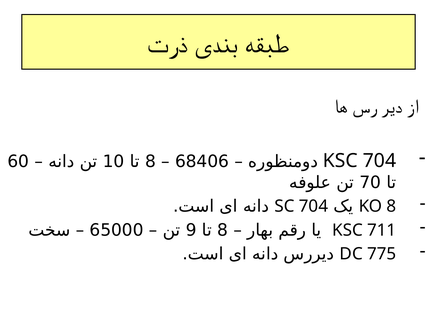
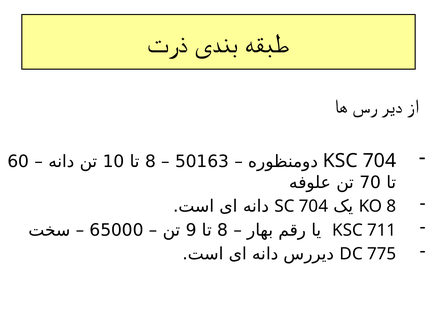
68406: 68406 -> 50163
